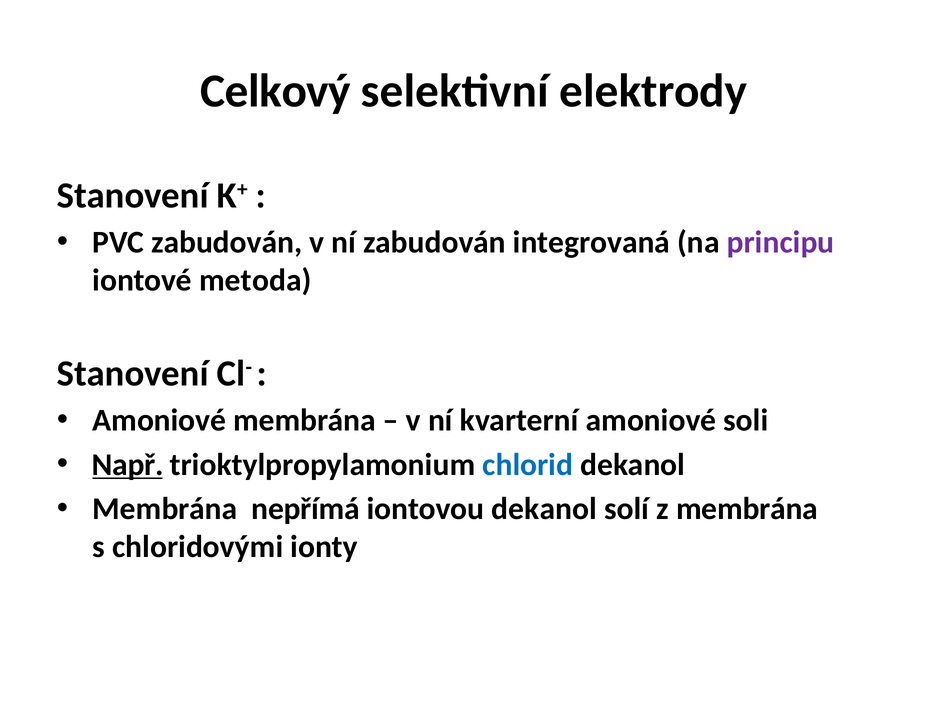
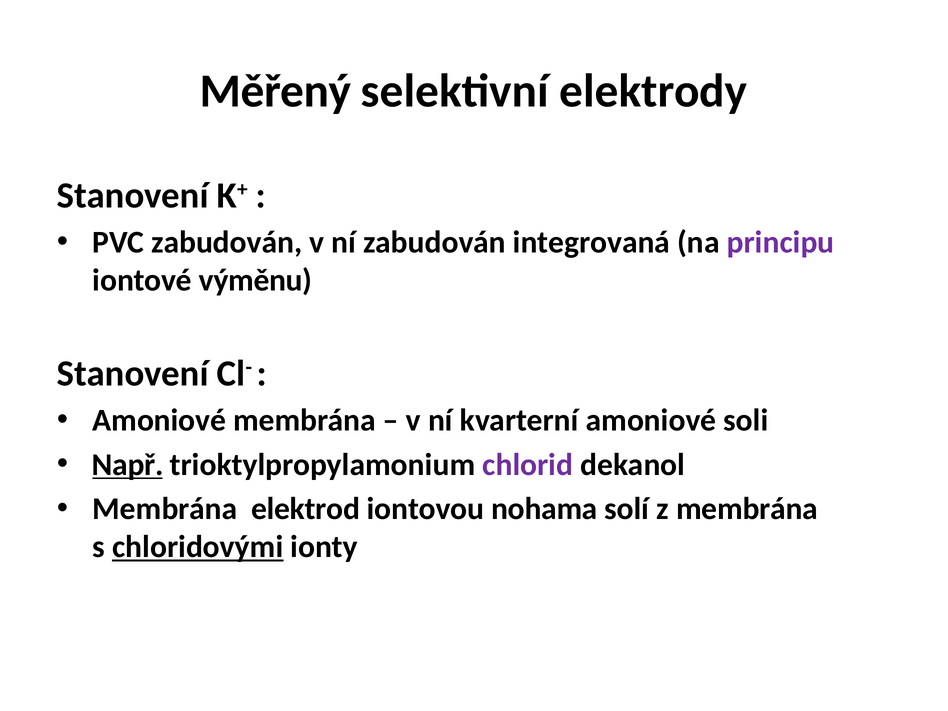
Celkový: Celkový -> Měřený
metoda: metoda -> výměnu
chlorid colour: blue -> purple
nepřímá: nepřímá -> elektrod
iontovou dekanol: dekanol -> nohama
chloridovými underline: none -> present
